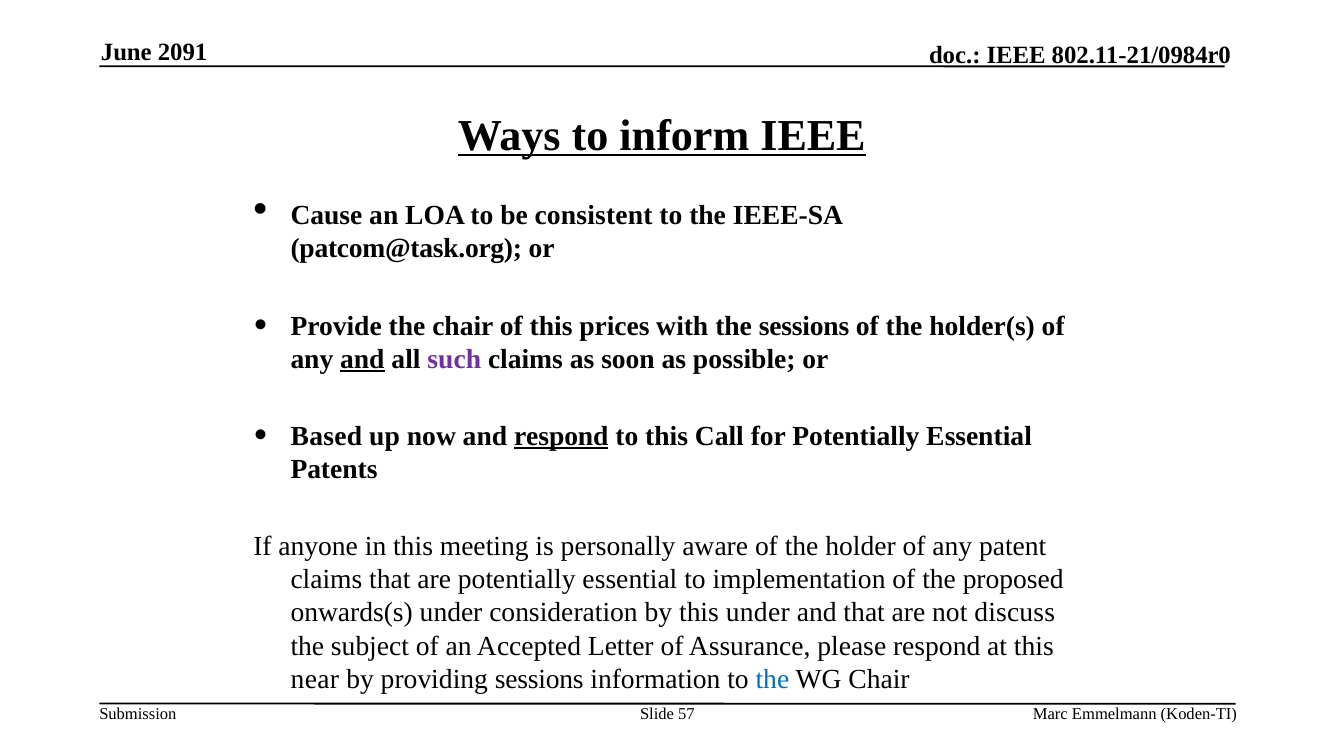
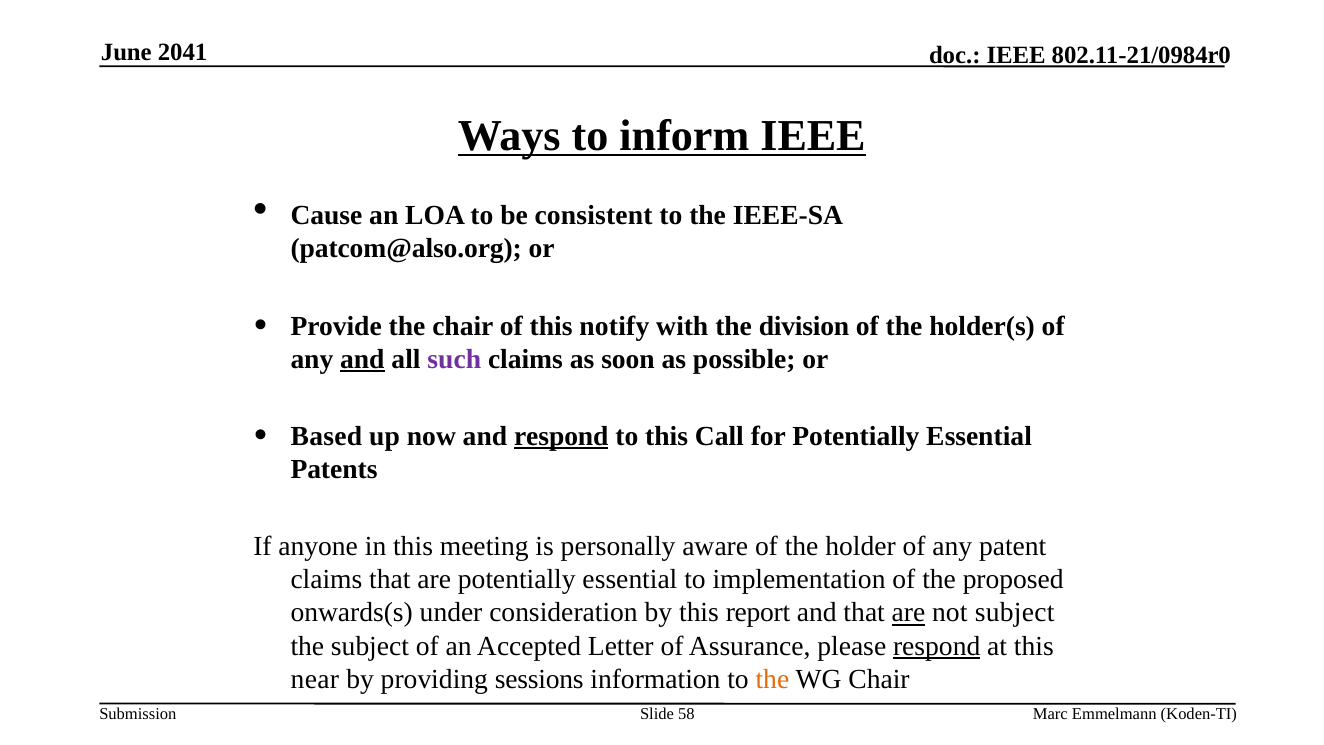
2091: 2091 -> 2041
patcom@task.org: patcom@task.org -> patcom@also.org
prices: prices -> notify
the sessions: sessions -> division
this under: under -> report
are at (909, 613) underline: none -> present
not discuss: discuss -> subject
respond at (937, 646) underline: none -> present
the at (772, 679) colour: blue -> orange
57: 57 -> 58
